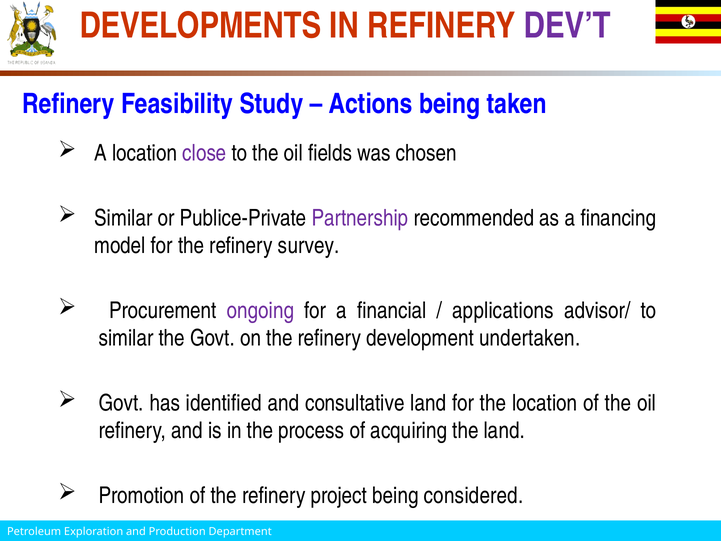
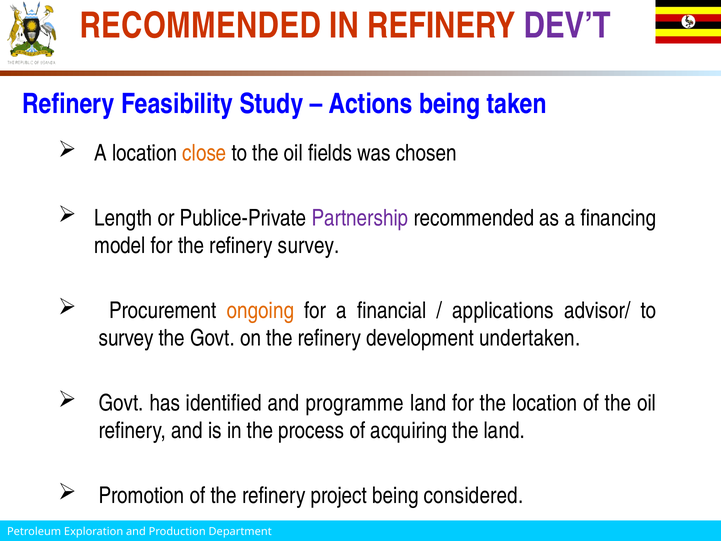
DEVELOPMENTS at (201, 26): DEVELOPMENTS -> RECOMMENDED
close colour: purple -> orange
Similar at (123, 218): Similar -> Length
ongoing colour: purple -> orange
similar at (126, 338): similar -> survey
consultative: consultative -> programme
